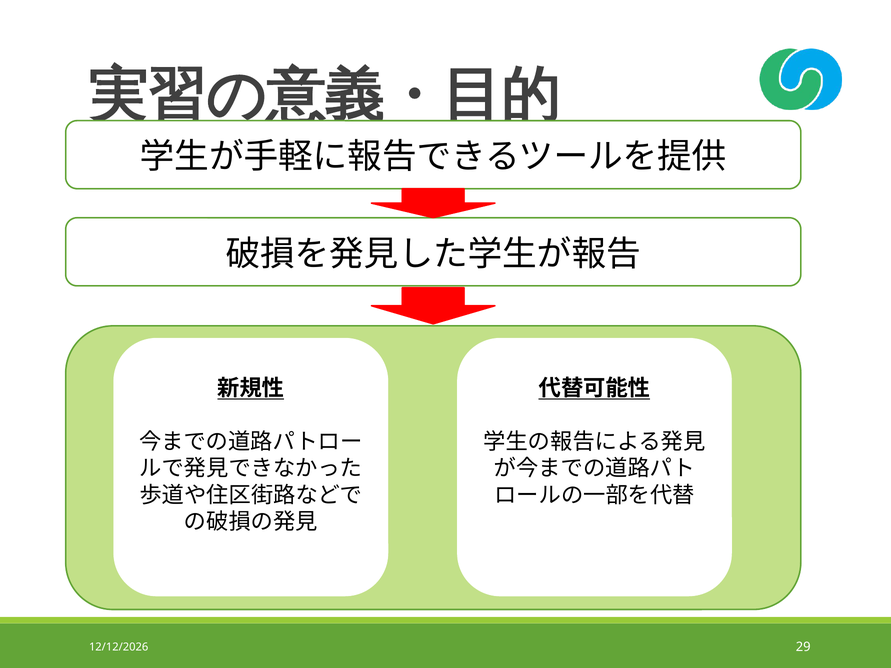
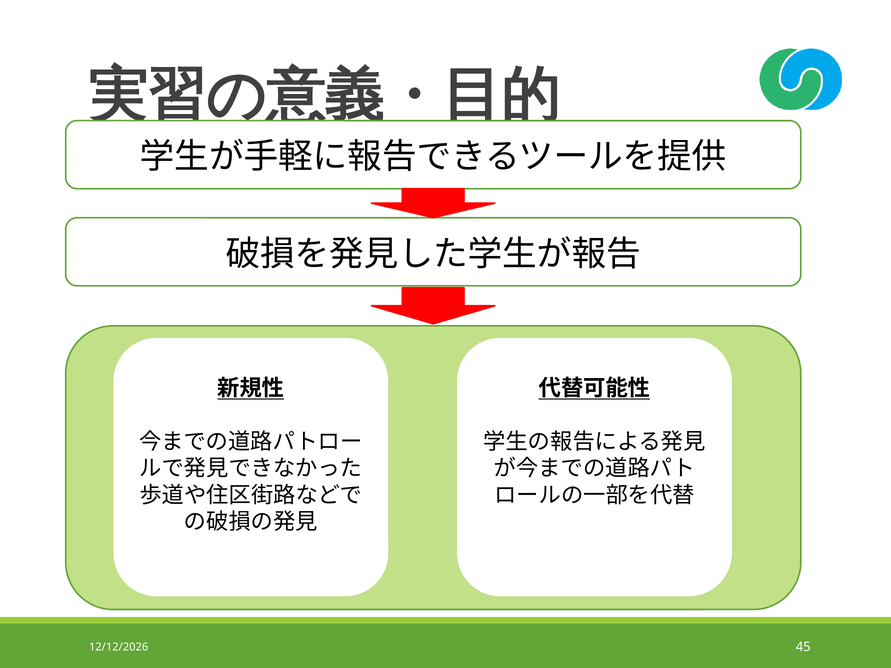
29: 29 -> 45
